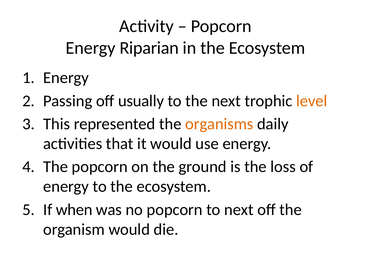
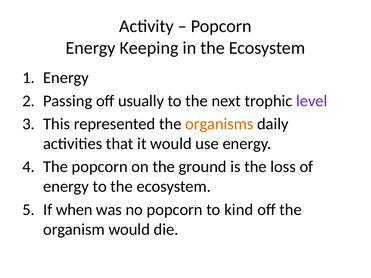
Riparian: Riparian -> Keeping
level colour: orange -> purple
to next: next -> kind
